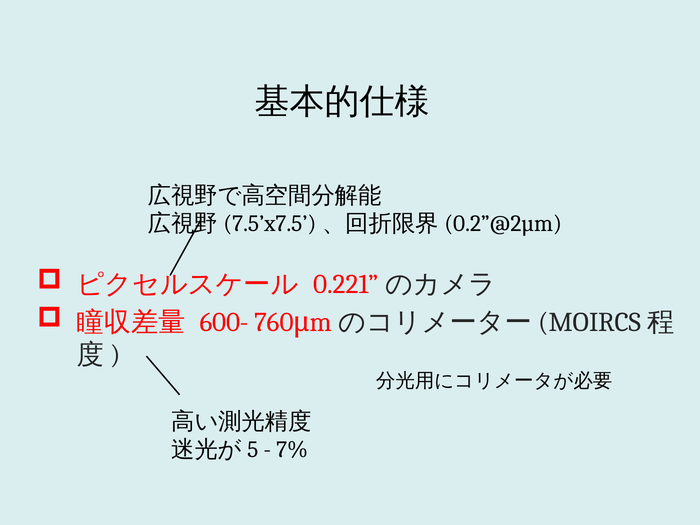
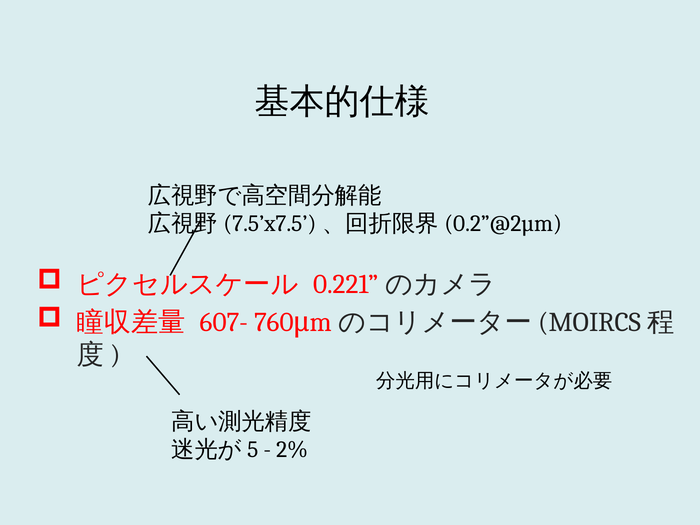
600-: 600- -> 607-
7%: 7% -> 2%
